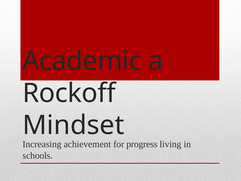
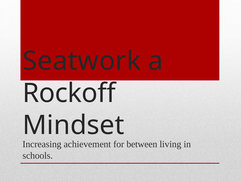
Academic: Academic -> Seatwork
progress: progress -> between
